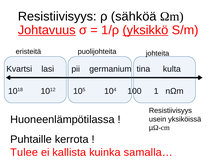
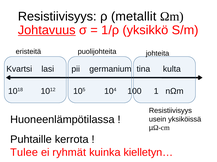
sähköä: sähköä -> metallit
yksikkö underline: present -> none
kallista: kallista -> ryhmät
samalla…: samalla… -> kielletyn…
